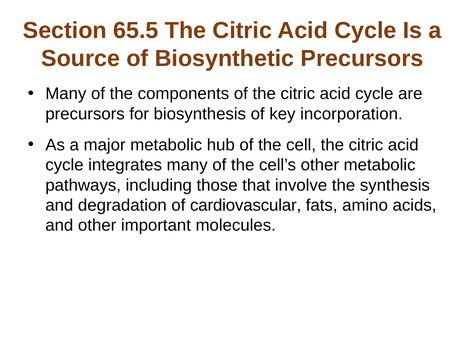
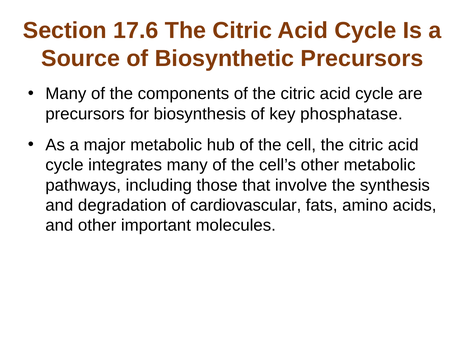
65.5: 65.5 -> 17.6
incorporation: incorporation -> phosphatase
